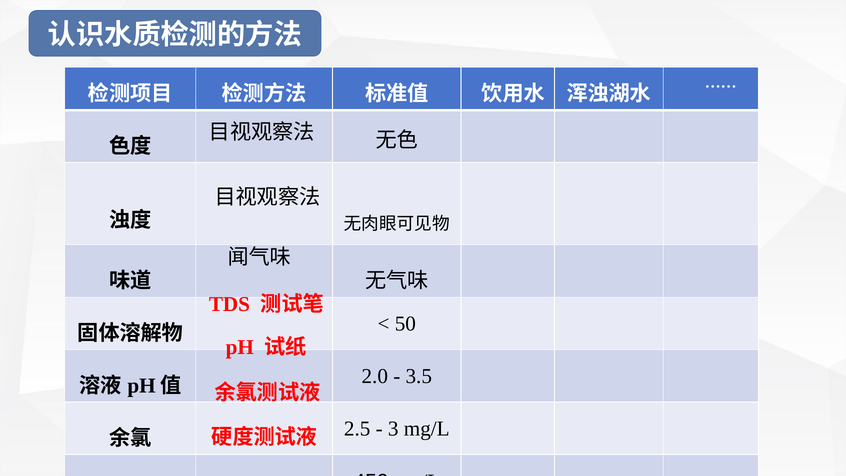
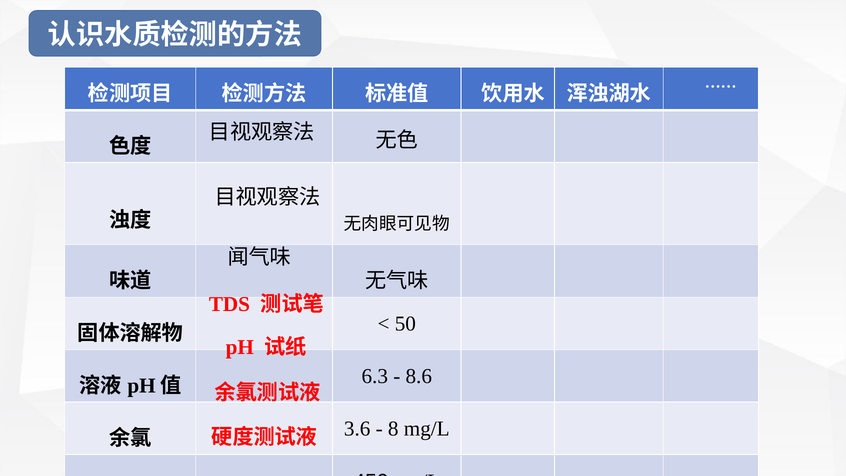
2.0: 2.0 -> 6.3
3.5: 3.5 -> 8.6
2.5: 2.5 -> 3.6
3: 3 -> 8
